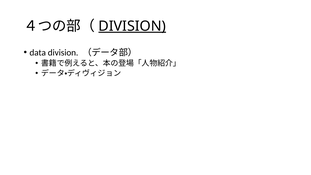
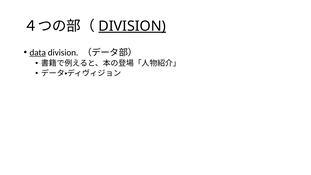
data underline: none -> present
